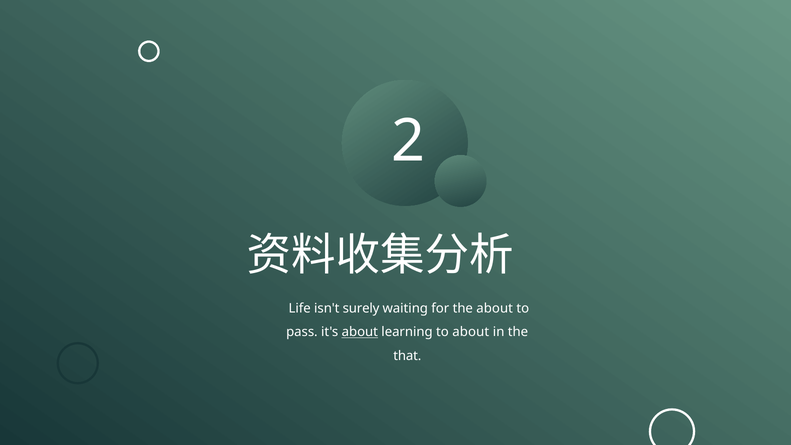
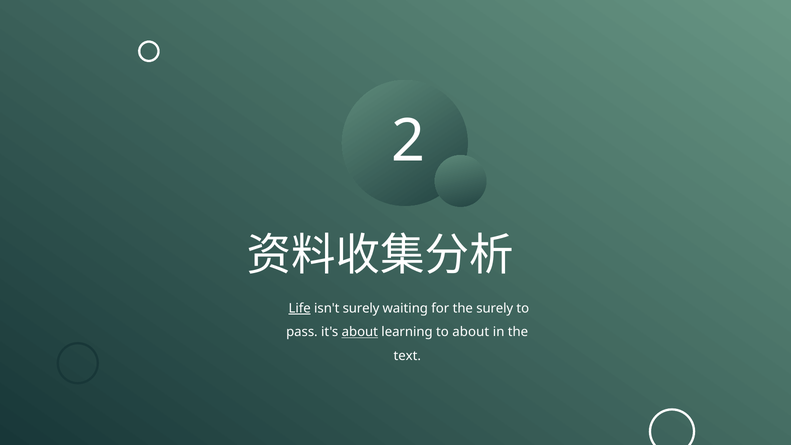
Life underline: none -> present
the about: about -> surely
that: that -> text
